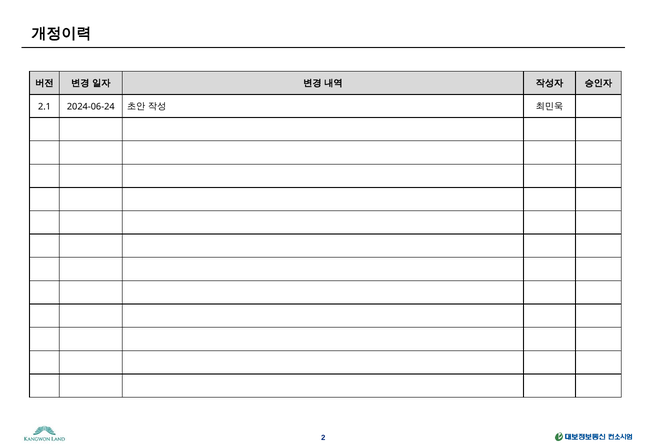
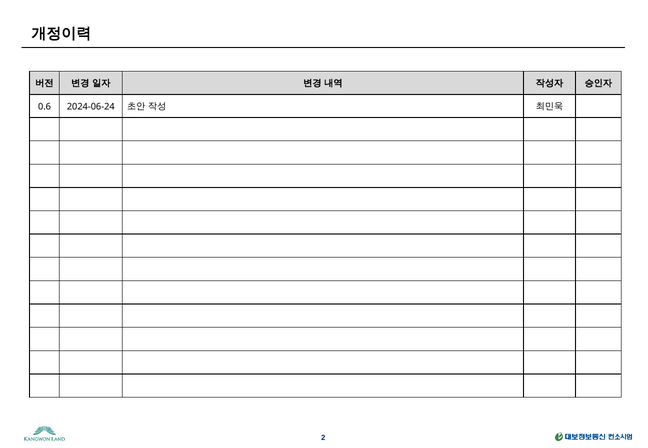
2.1: 2.1 -> 0.6
